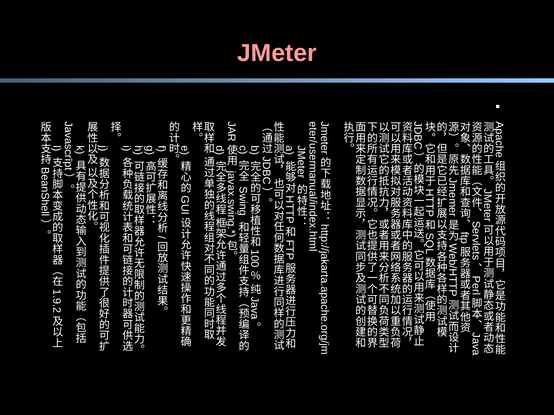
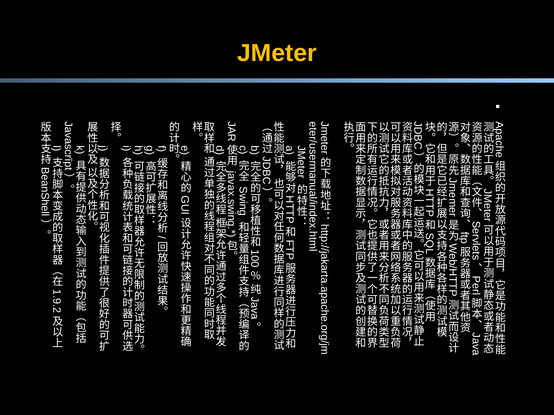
JMeter colour: pink -> yellow
